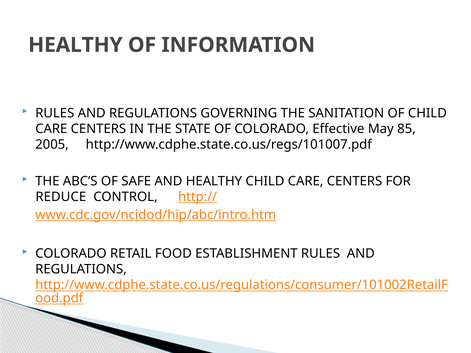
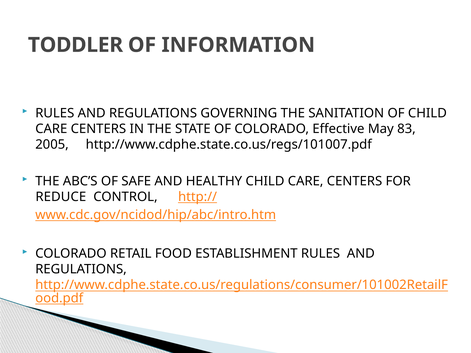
HEALTHY at (75, 45): HEALTHY -> TODDLER
85: 85 -> 83
